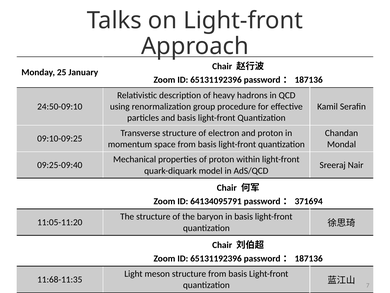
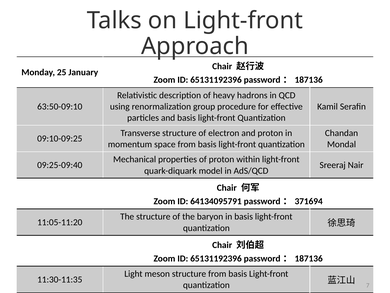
24:50-09:10: 24:50-09:10 -> 63:50-09:10
11:68-11:35: 11:68-11:35 -> 11:30-11:35
